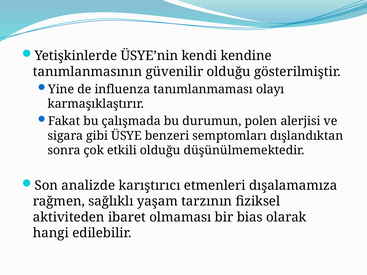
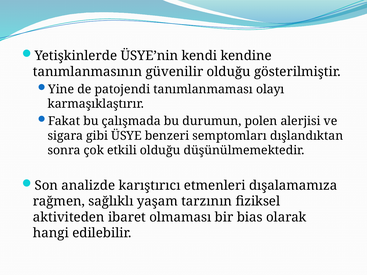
influenza: influenza -> patojendi
